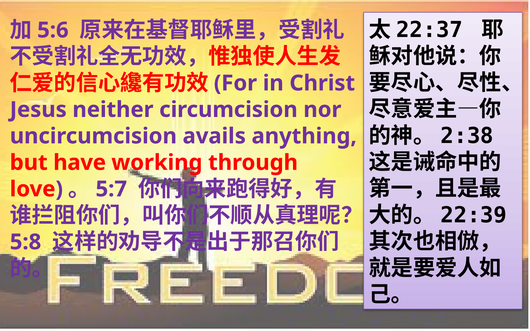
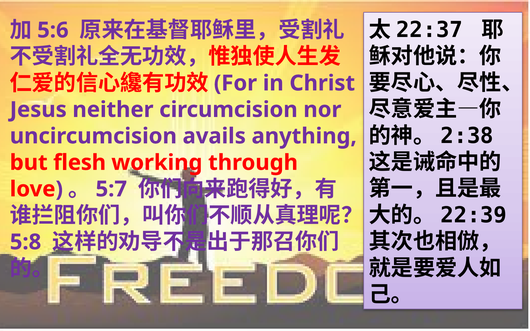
have: have -> flesh
